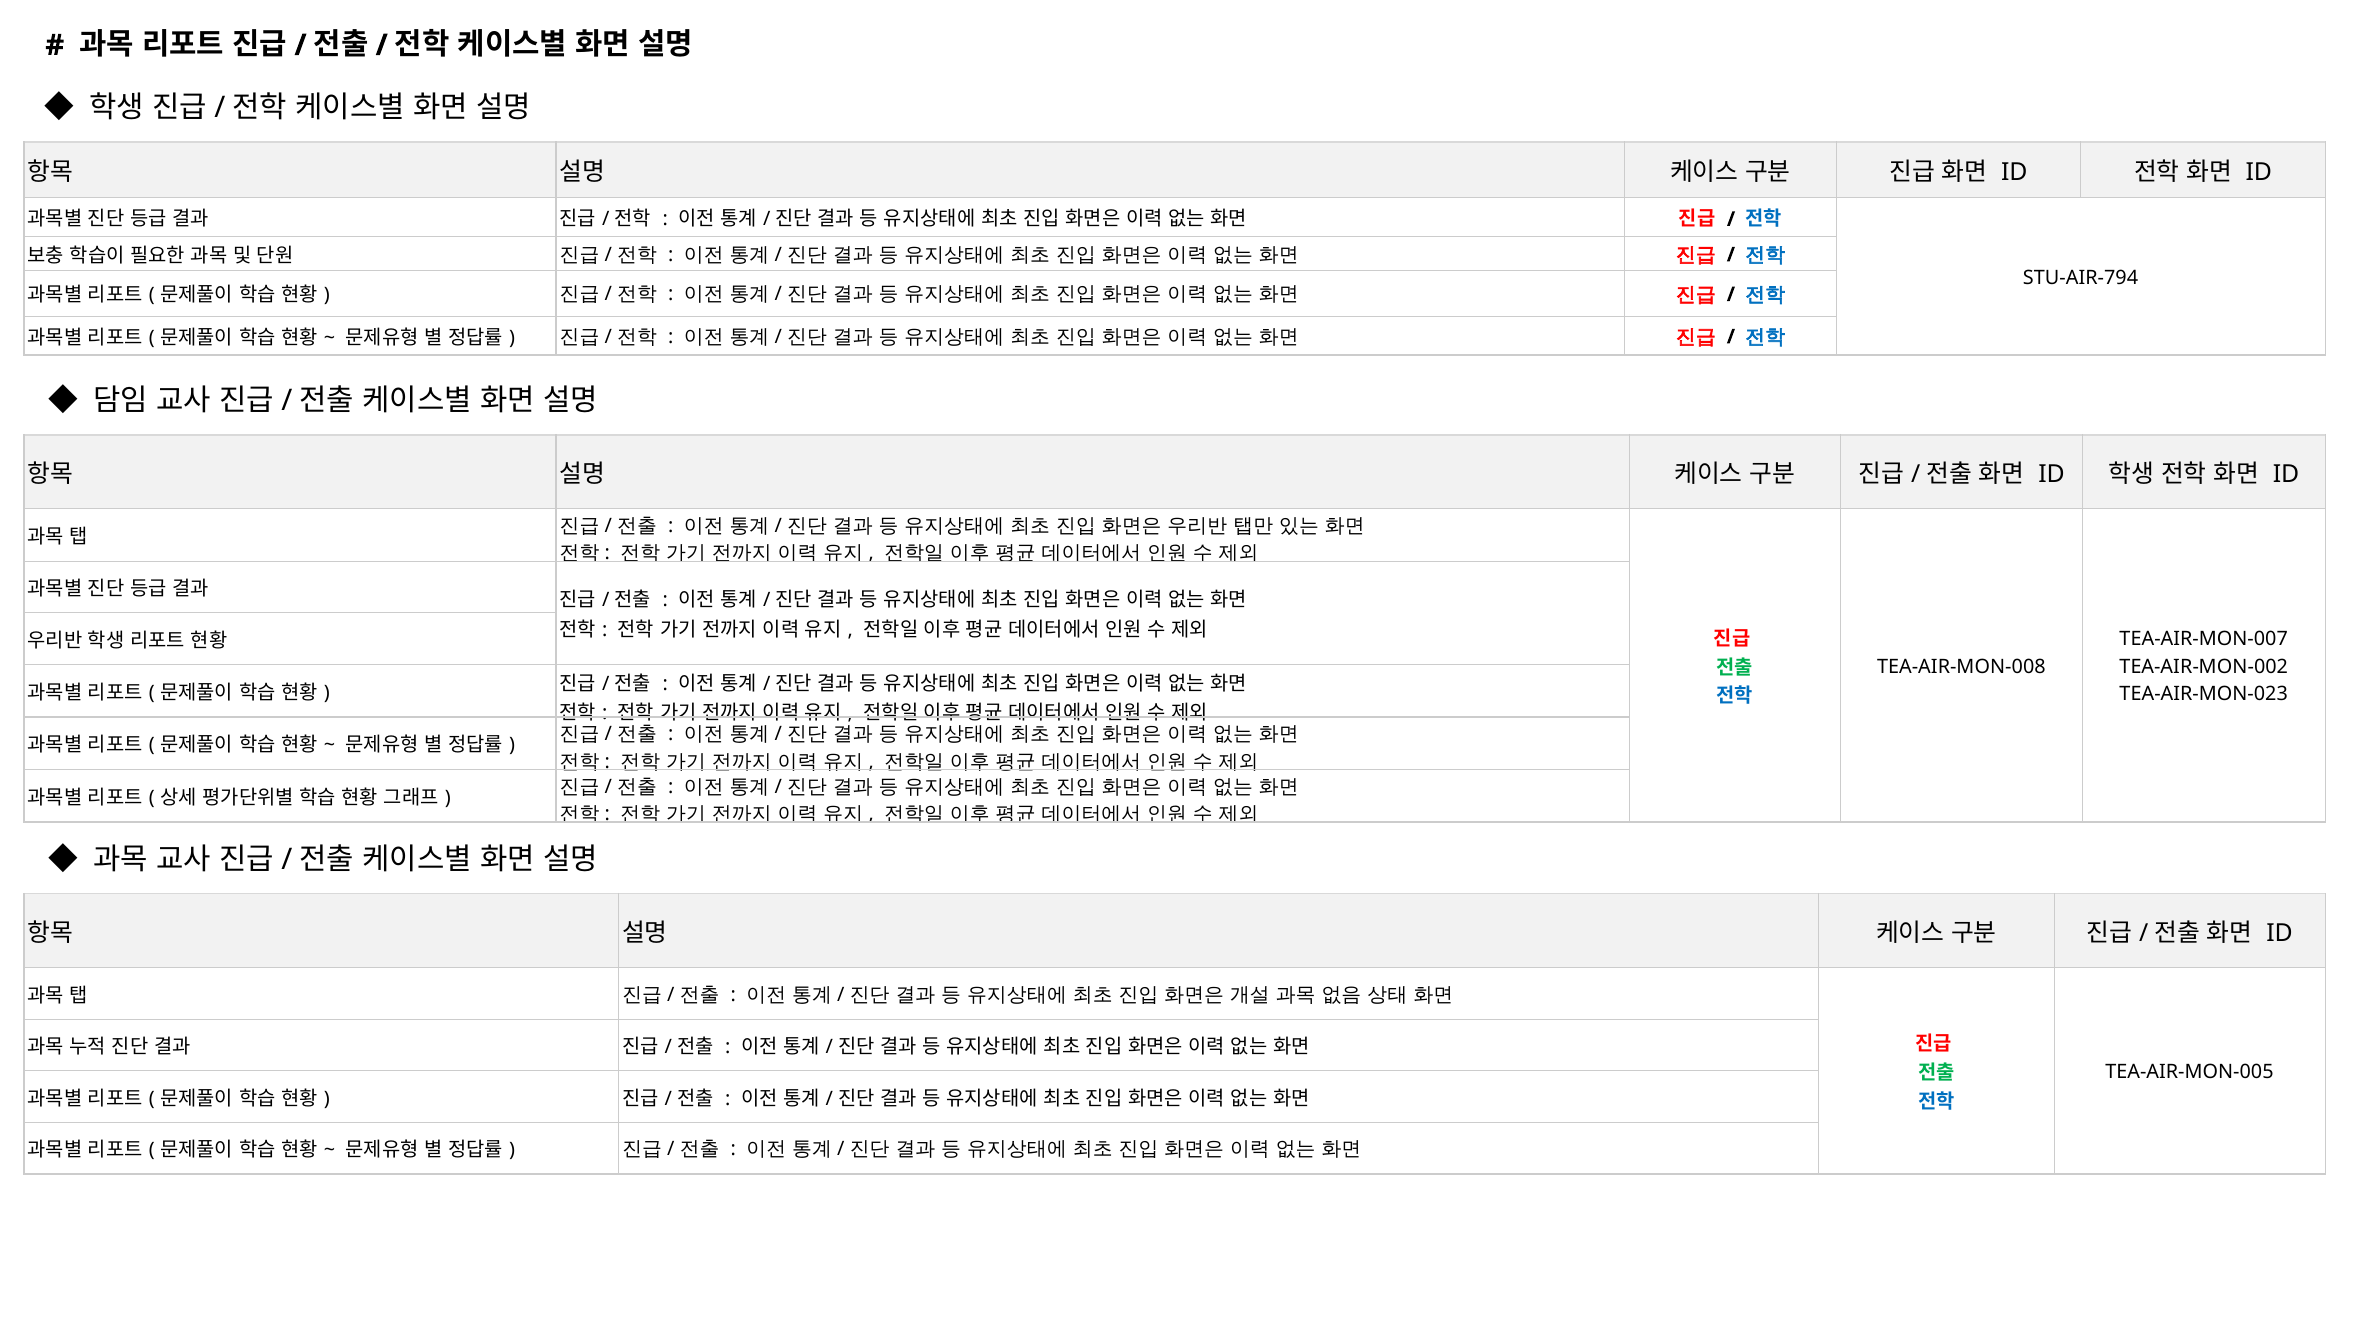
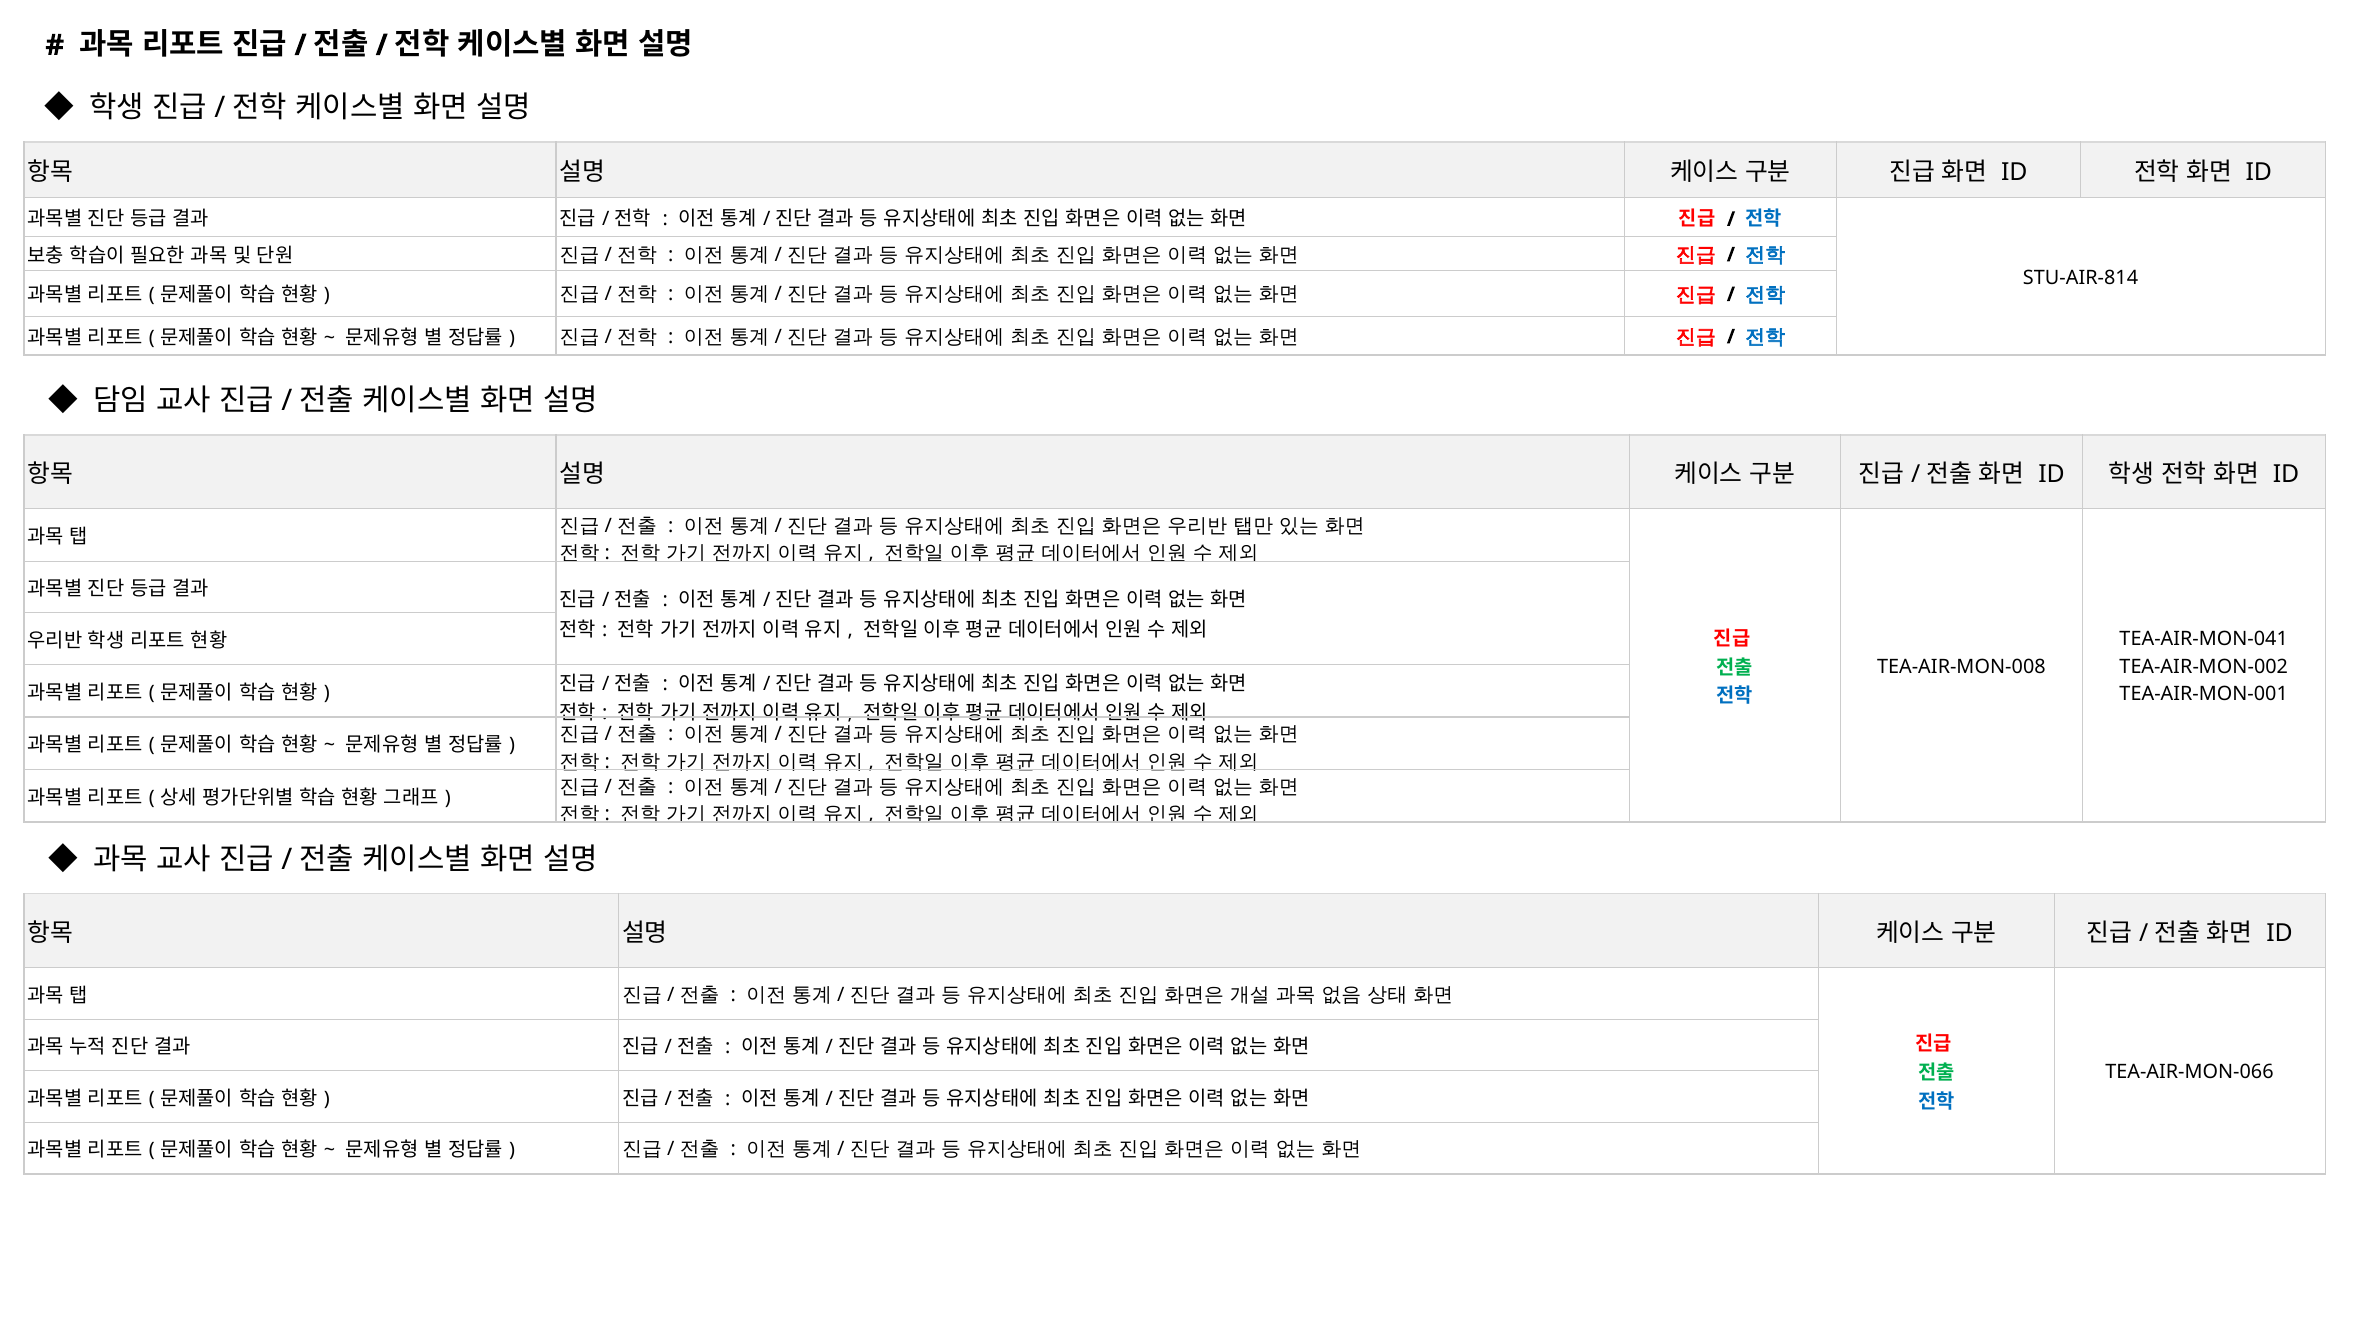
STU-AIR-794: STU-AIR-794 -> STU-AIR-814
TEA-AIR-MON-007: TEA-AIR-MON-007 -> TEA-AIR-MON-041
TEA-AIR-MON-023: TEA-AIR-MON-023 -> TEA-AIR-MON-001
TEA-AIR-MON-005: TEA-AIR-MON-005 -> TEA-AIR-MON-066
